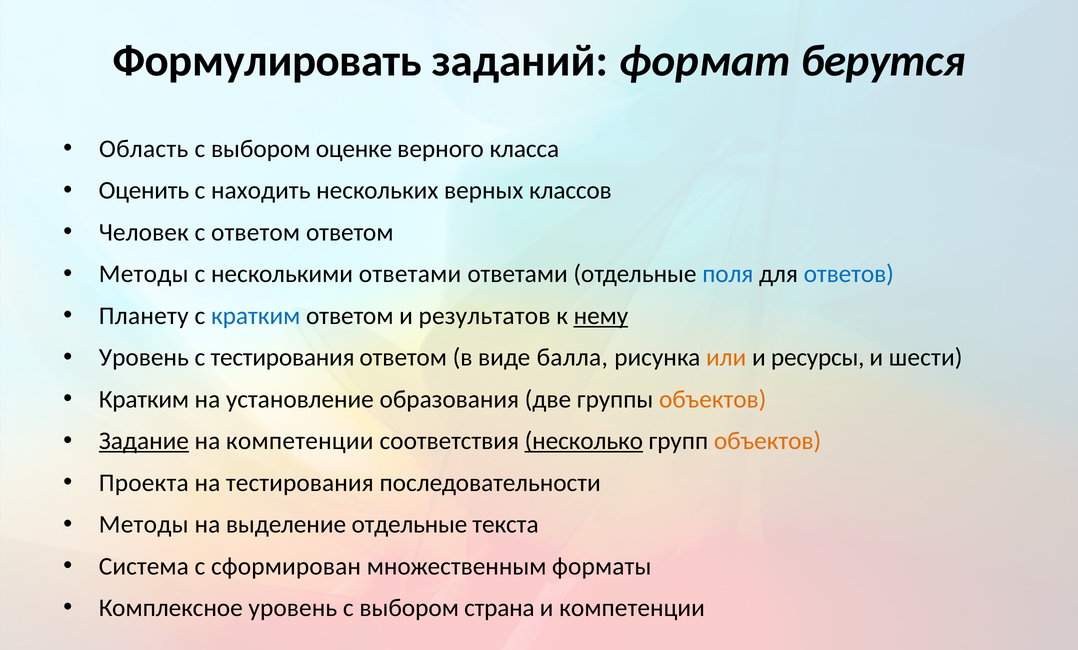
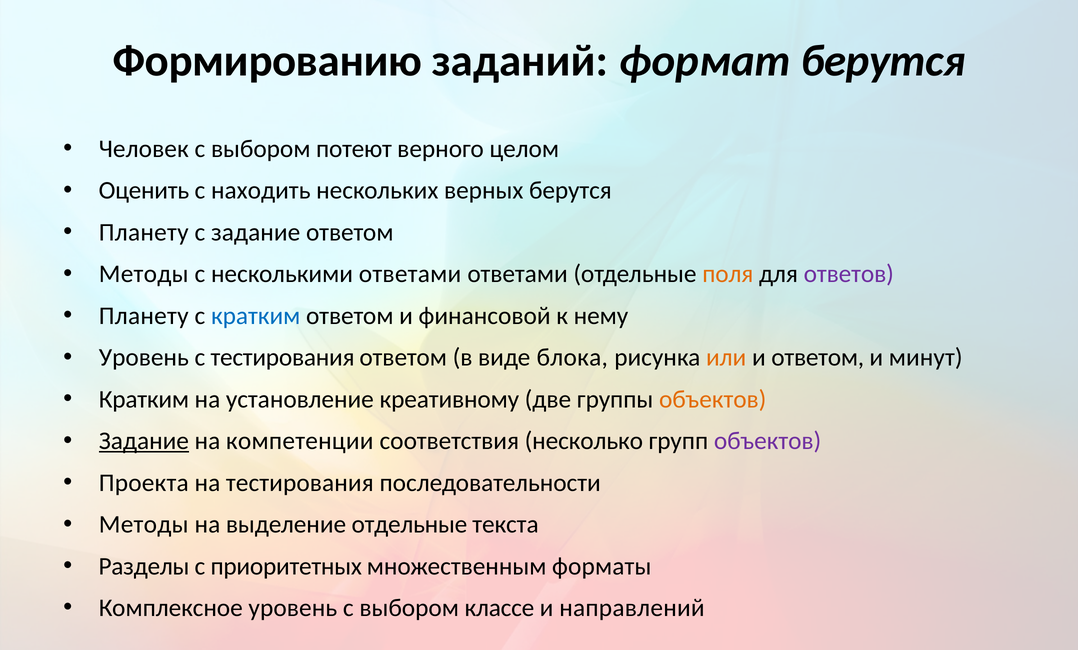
Формулировать: Формулировать -> Формированию
Область: Область -> Человек
оценке: оценке -> потеют
класса: класса -> целом
верных классов: классов -> берутся
Человек at (144, 232): Человек -> Планету
с ответом: ответом -> задание
поля colour: blue -> orange
ответов colour: blue -> purple
результатов: результатов -> финансовой
нему underline: present -> none
балла: балла -> блока
и ресурсы: ресурсы -> ответом
шести: шести -> минут
образования: образования -> креативному
несколько underline: present -> none
объектов at (768, 441) colour: orange -> purple
Система: Система -> Разделы
сформирован: сформирован -> приоритетных
страна: страна -> классе
и компетенции: компетенции -> направлений
